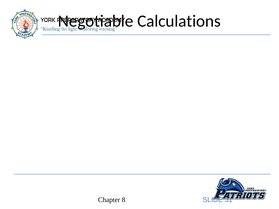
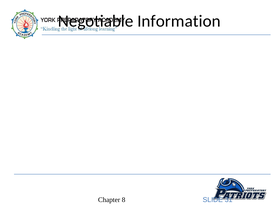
Calculations: Calculations -> Information
